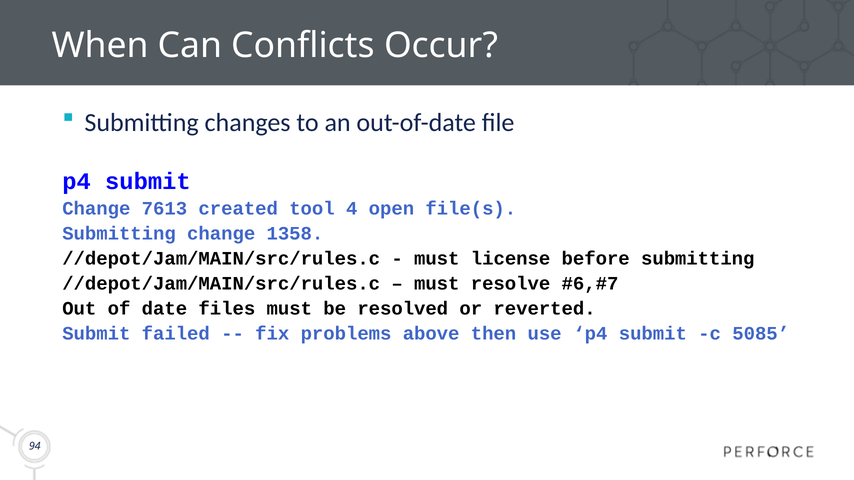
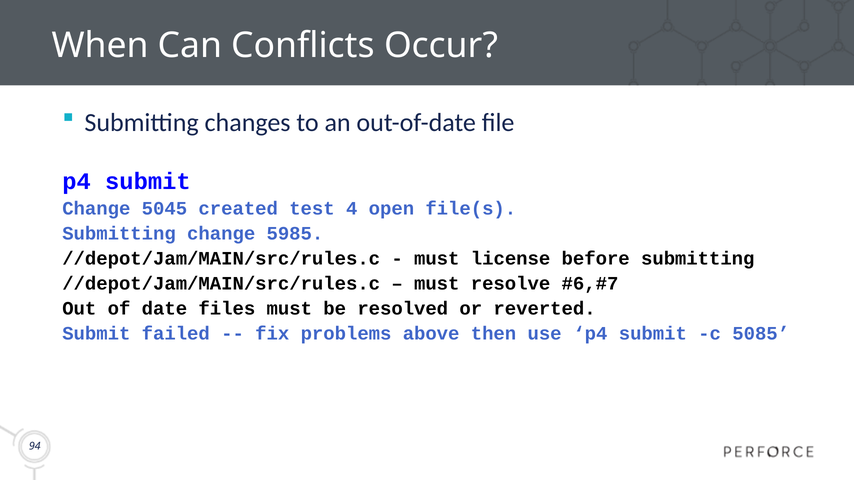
7613: 7613 -> 5045
tool: tool -> test
1358: 1358 -> 5985
